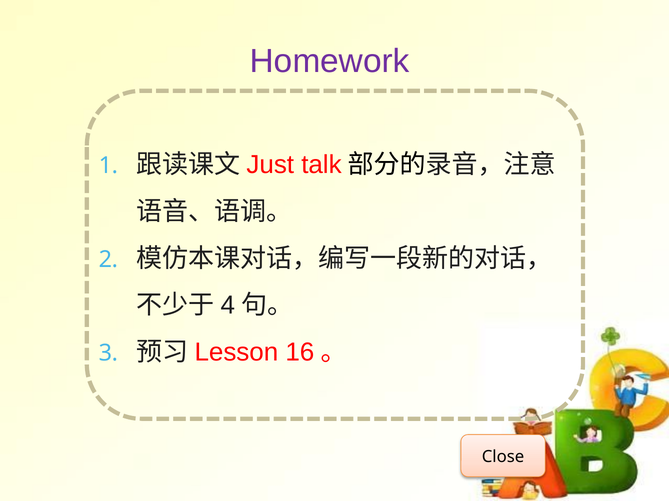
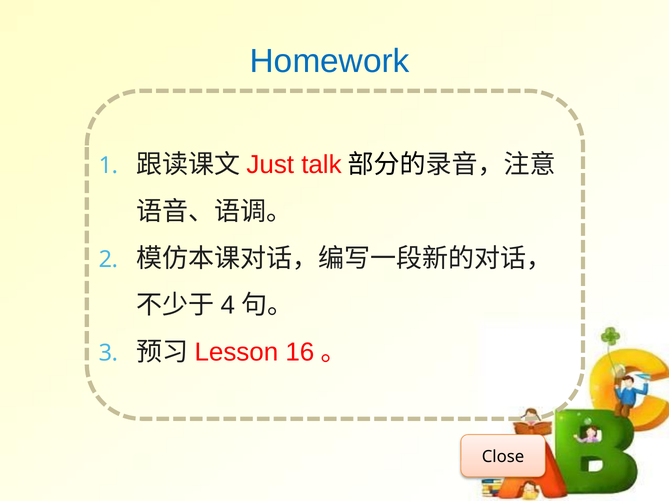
Homework colour: purple -> blue
